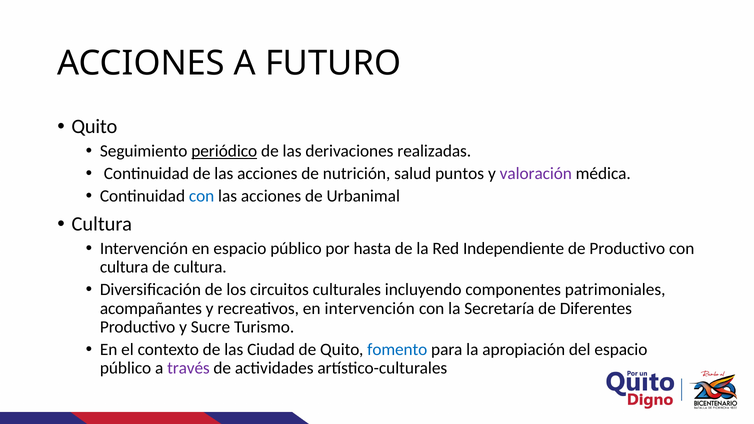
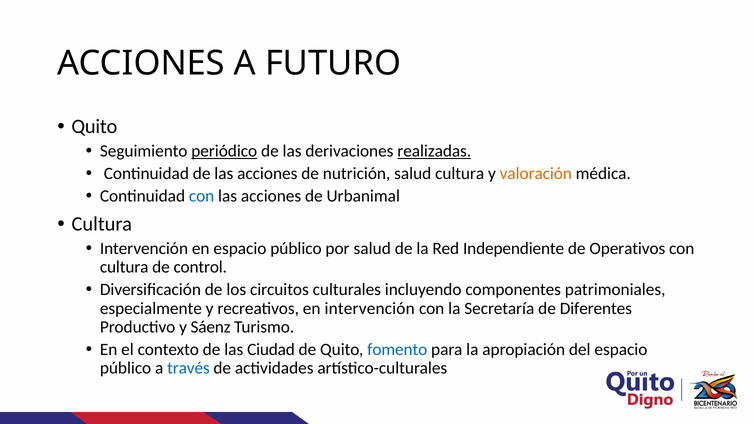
realizadas underline: none -> present
salud puntos: puntos -> cultura
valoración colour: purple -> orange
por hasta: hasta -> salud
de Productivo: Productivo -> Operativos
de cultura: cultura -> control
acompañantes: acompañantes -> especialmente
Sucre: Sucre -> Sáenz
través colour: purple -> blue
